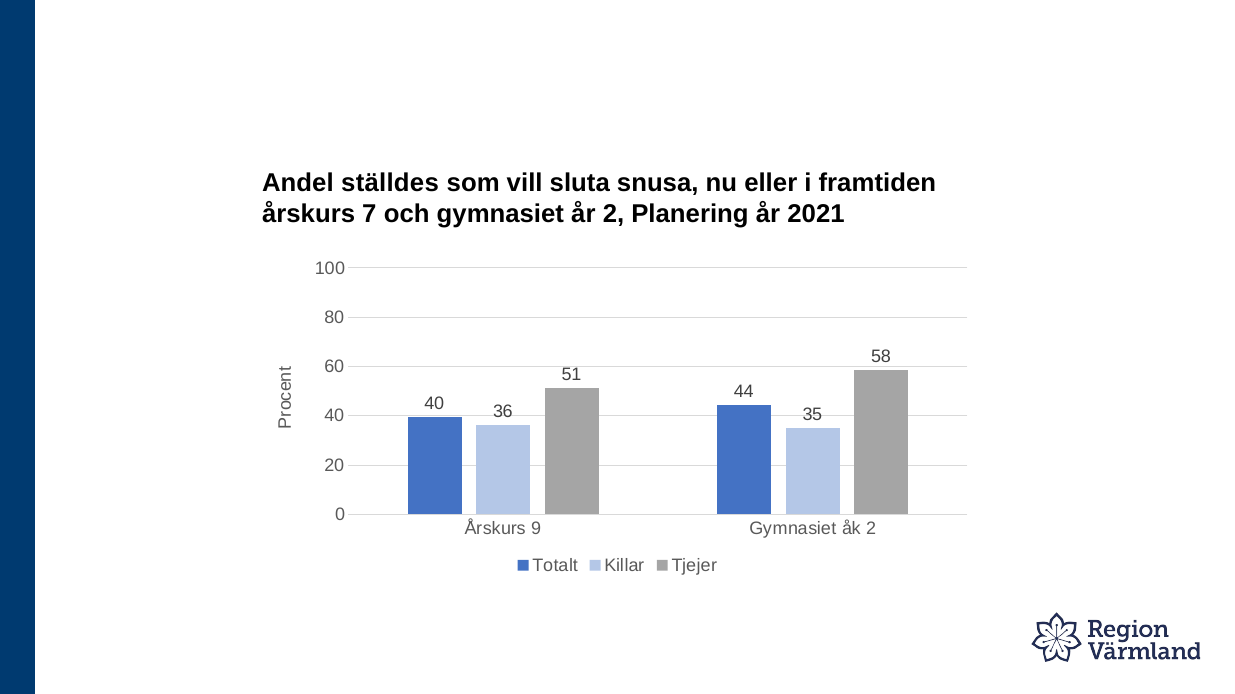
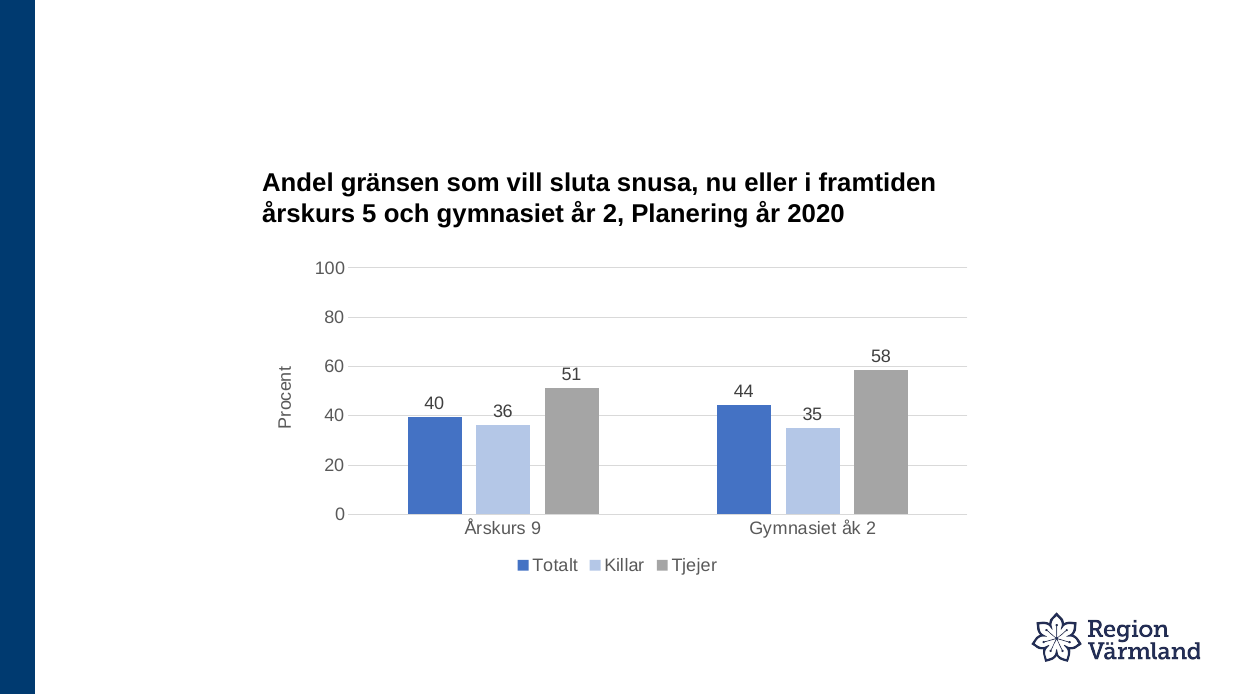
ställdes: ställdes -> gränsen
7: 7 -> 5
2021: 2021 -> 2020
